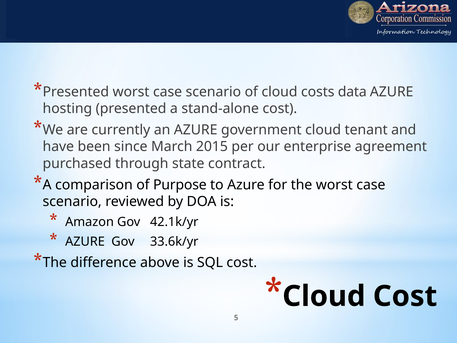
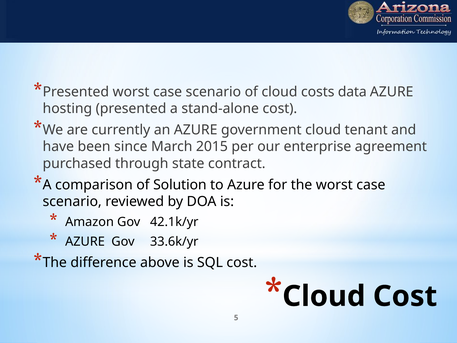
Purpose: Purpose -> Solution
